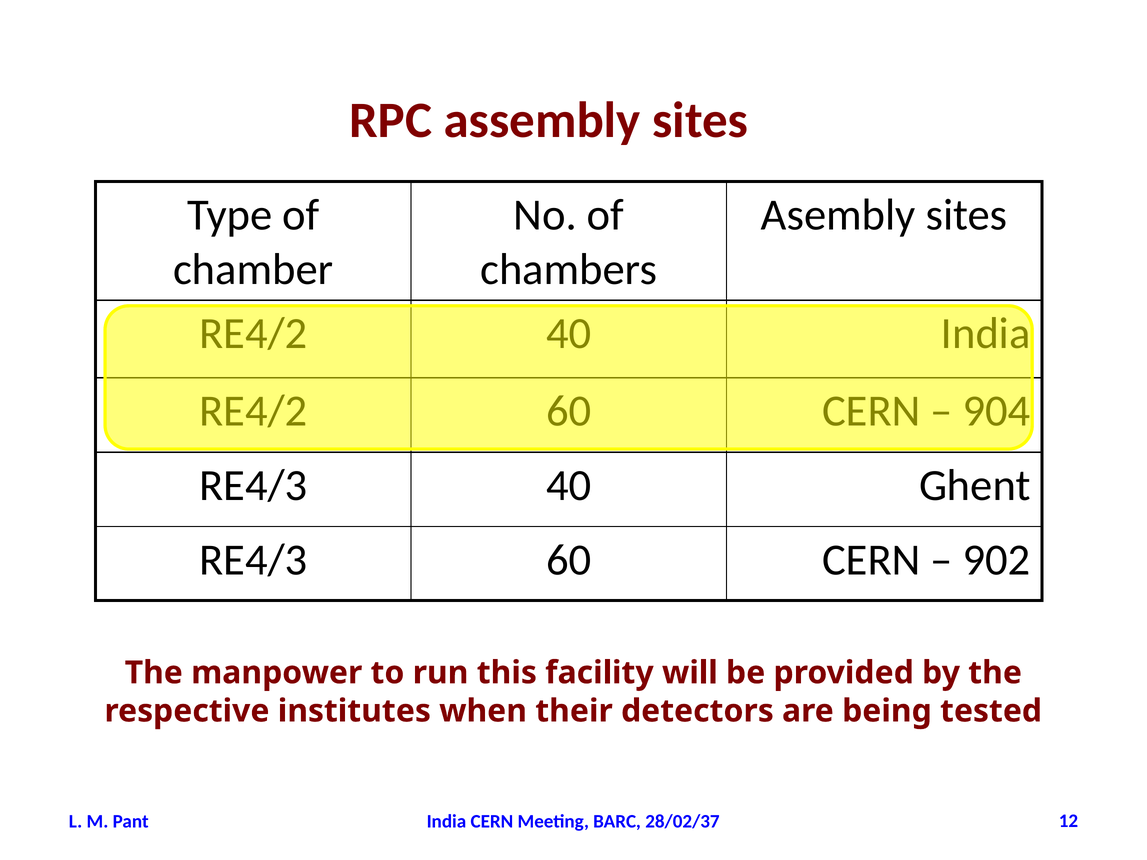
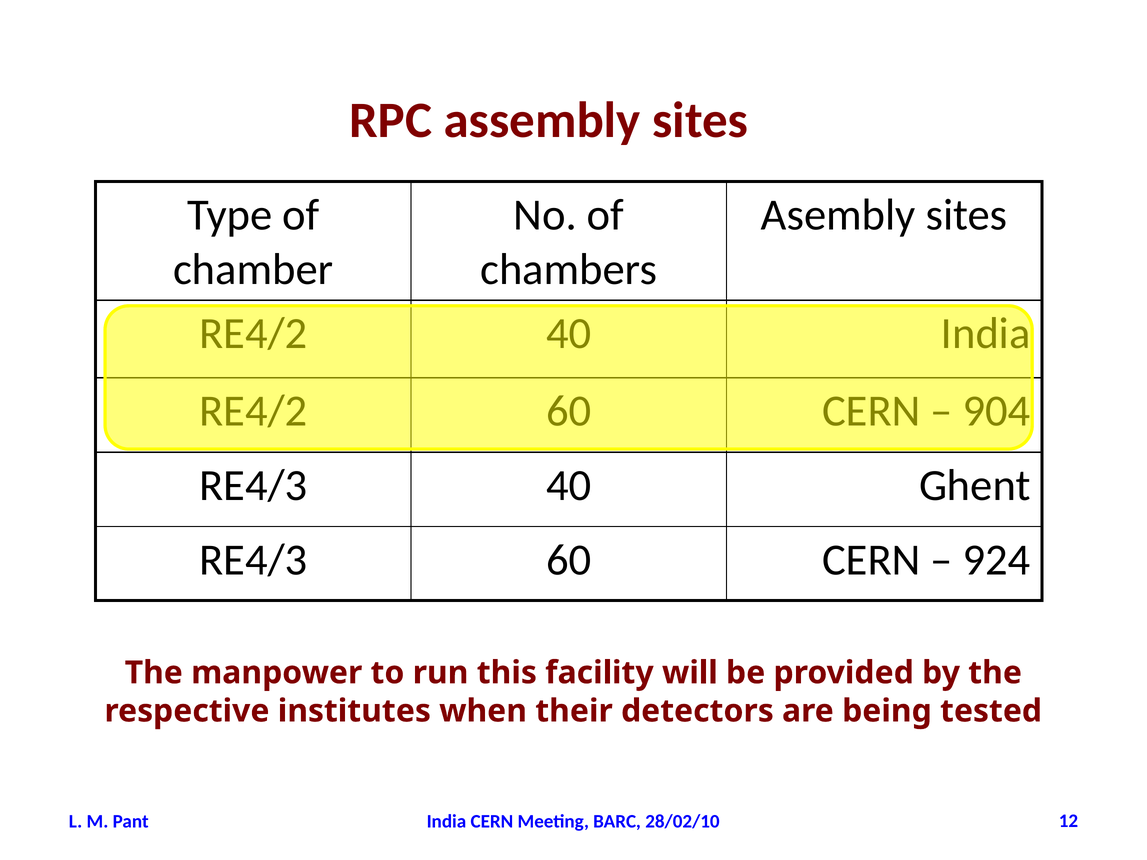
902: 902 -> 924
28/02/37: 28/02/37 -> 28/02/10
